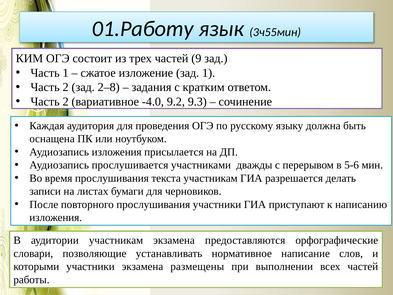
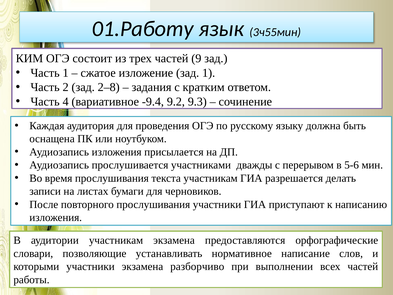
2 at (66, 102): 2 -> 4
-4.0: -4.0 -> -9.4
размещены: размещены -> разборчиво
